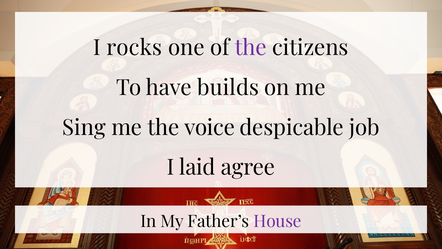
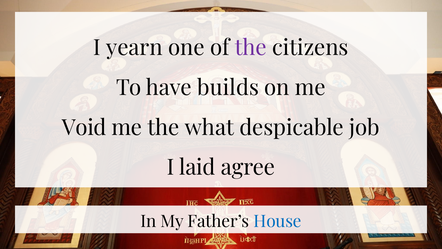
rocks: rocks -> yearn
Sing: Sing -> Void
voice: voice -> what
House colour: purple -> blue
